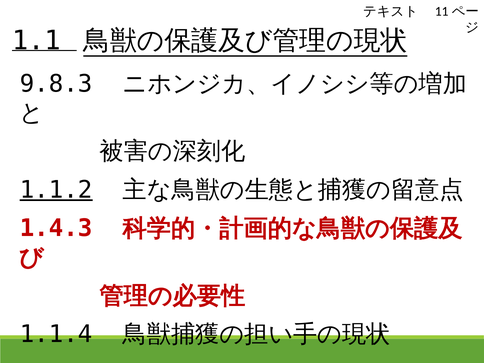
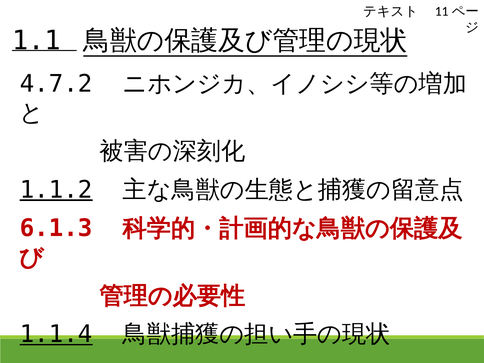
9.8.3: 9.8.3 -> 4.7.2
1.4.3: 1.4.3 -> 6.1.3
1.1.4 underline: none -> present
